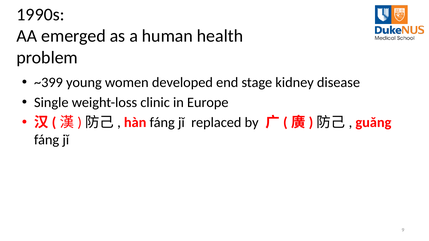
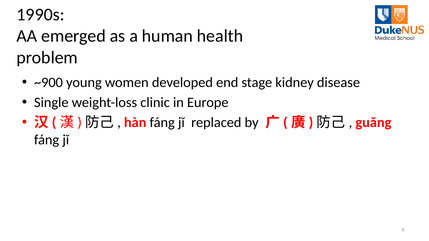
~399: ~399 -> ~900
